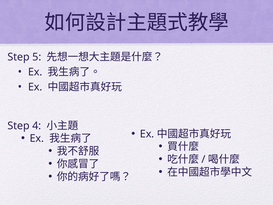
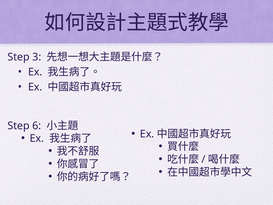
5: 5 -> 3
4: 4 -> 6
